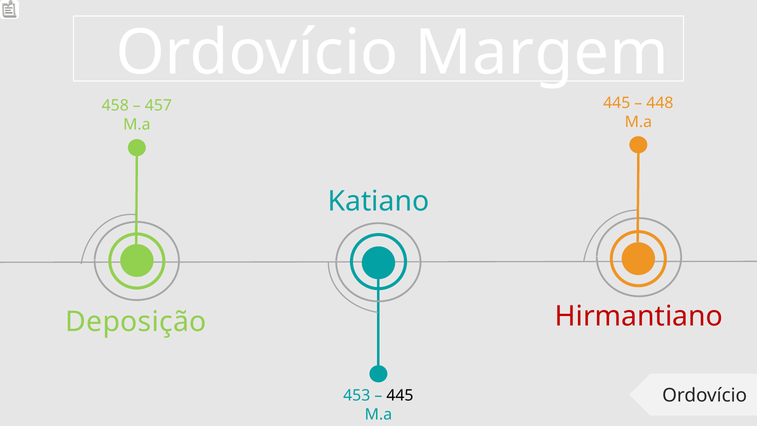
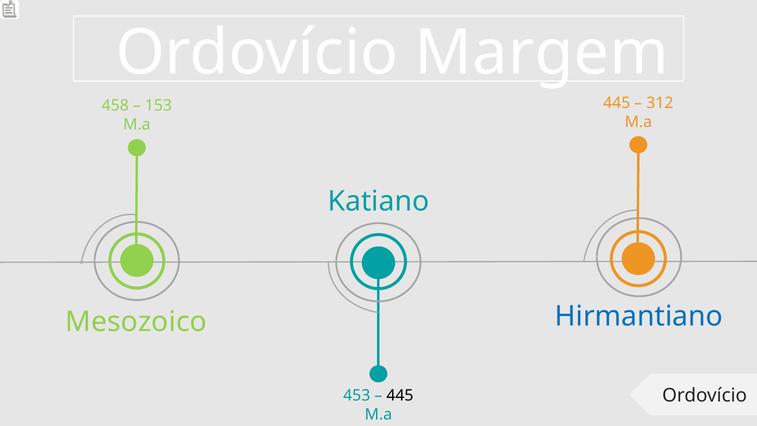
448: 448 -> 312
457: 457 -> 153
Hirmantiano colour: red -> blue
Deposição: Deposição -> Mesozoico
